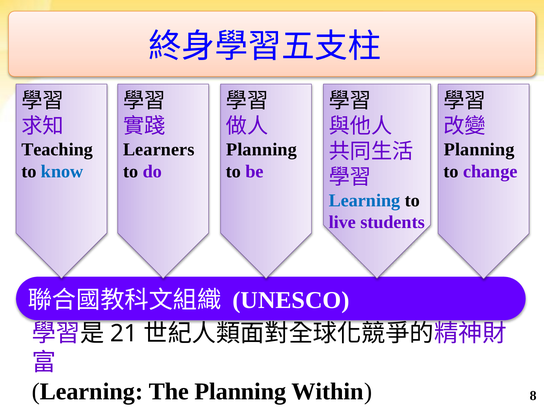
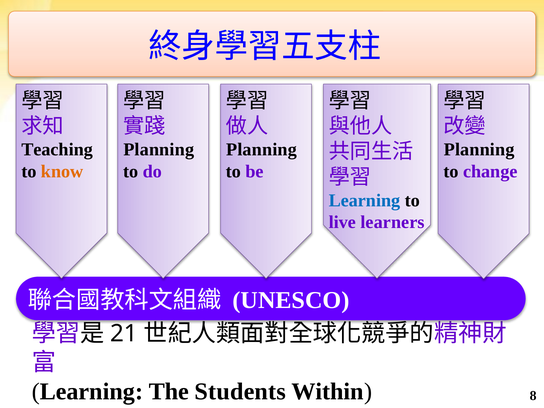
Learners at (159, 150): Learners -> Planning
know colour: blue -> orange
students: students -> learners
The Planning: Planning -> Students
